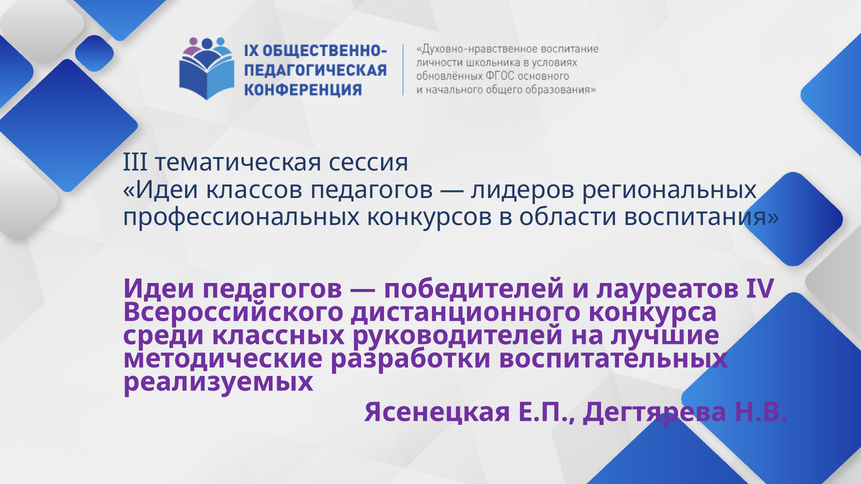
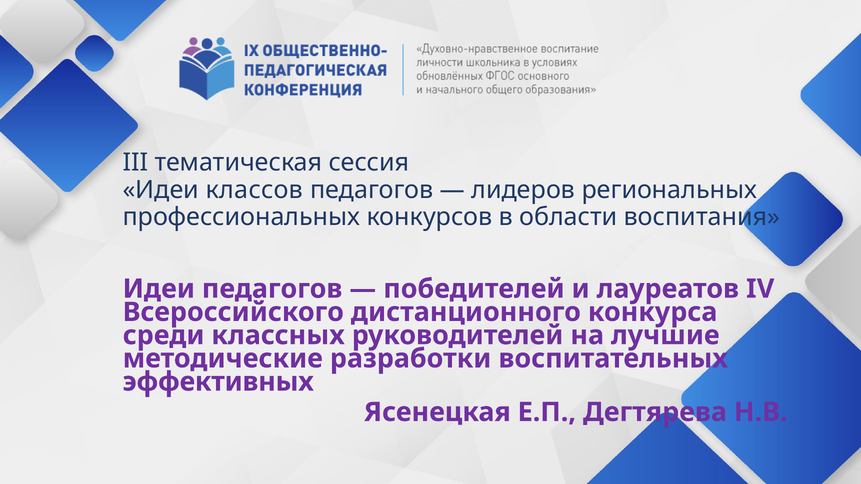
реализуемых: реализуемых -> эффективных
